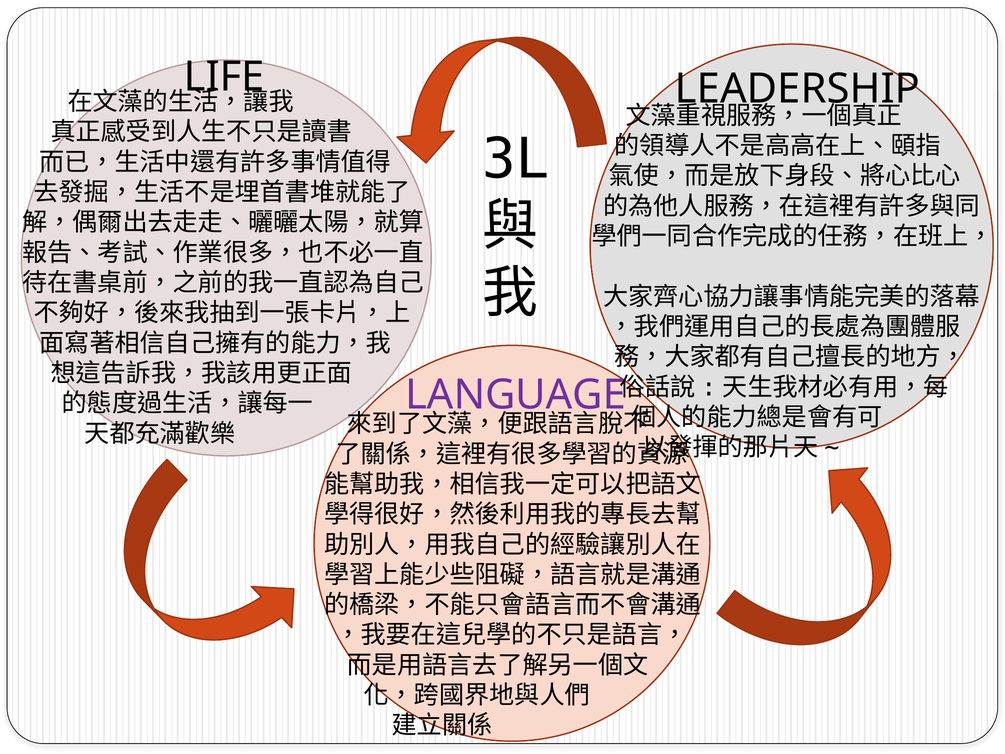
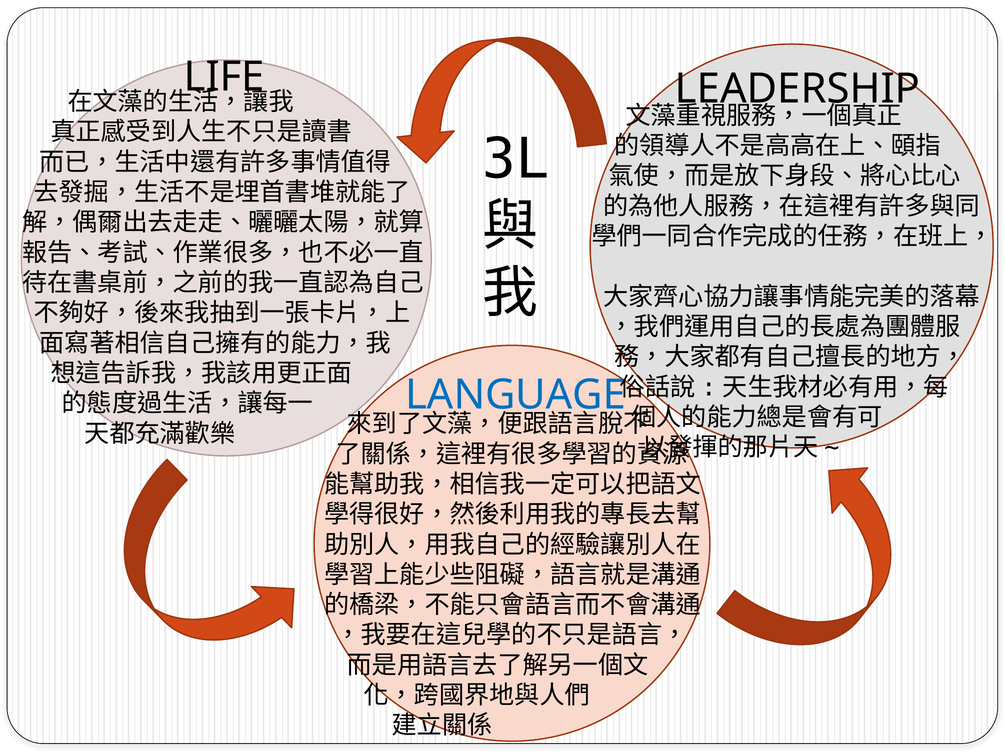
LANGUAGE colour: purple -> blue
